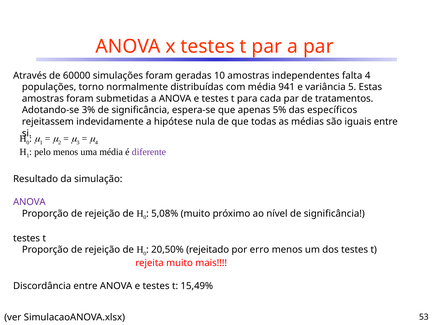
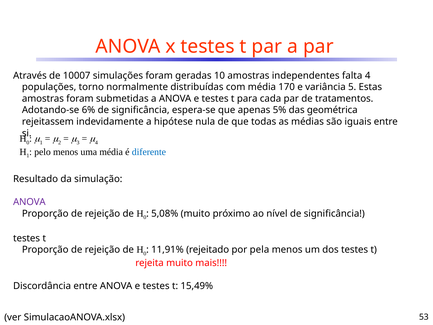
60000: 60000 -> 10007
941: 941 -> 170
3%: 3% -> 6%
específicos: específicos -> geométrica
diferente colour: purple -> blue
20,50%: 20,50% -> 11,91%
erro: erro -> pela
